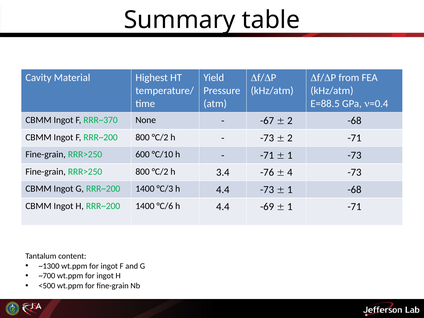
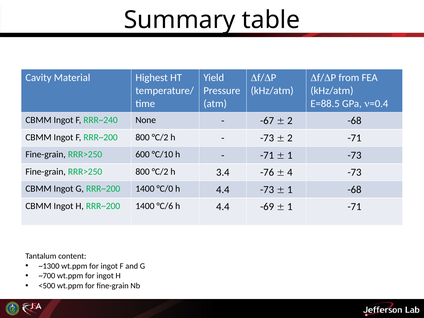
RRR~370: RRR~370 -> RRR~240
°C/3: °C/3 -> °C/0
